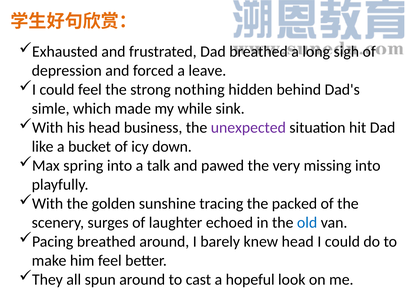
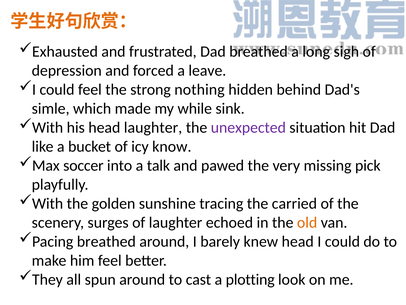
head business: business -> laughter
down: down -> know
spring: spring -> soccer
missing into: into -> pick
packed: packed -> carried
old colour: blue -> orange
hopeful: hopeful -> plotting
